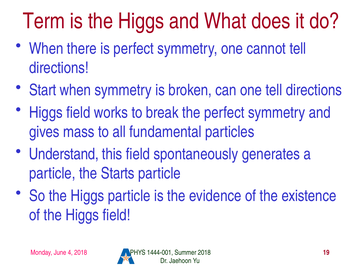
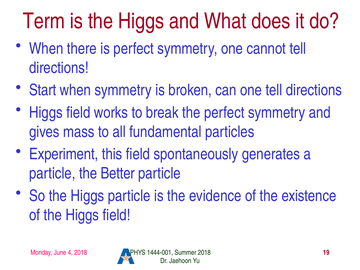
Understand: Understand -> Experiment
Starts: Starts -> Better
